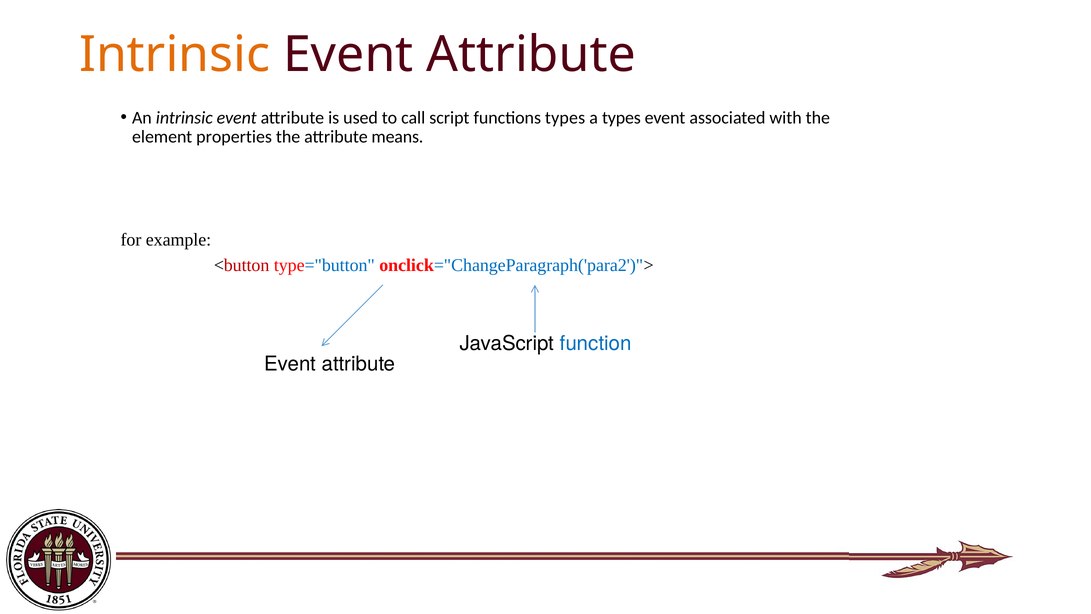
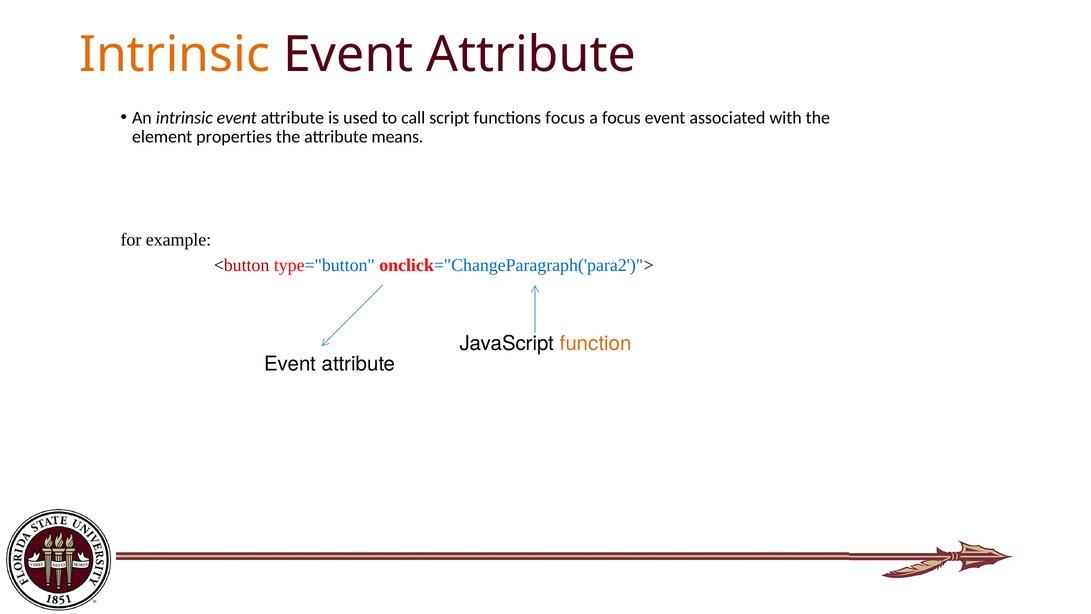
functions types: types -> focus
a types: types -> focus
function colour: blue -> orange
